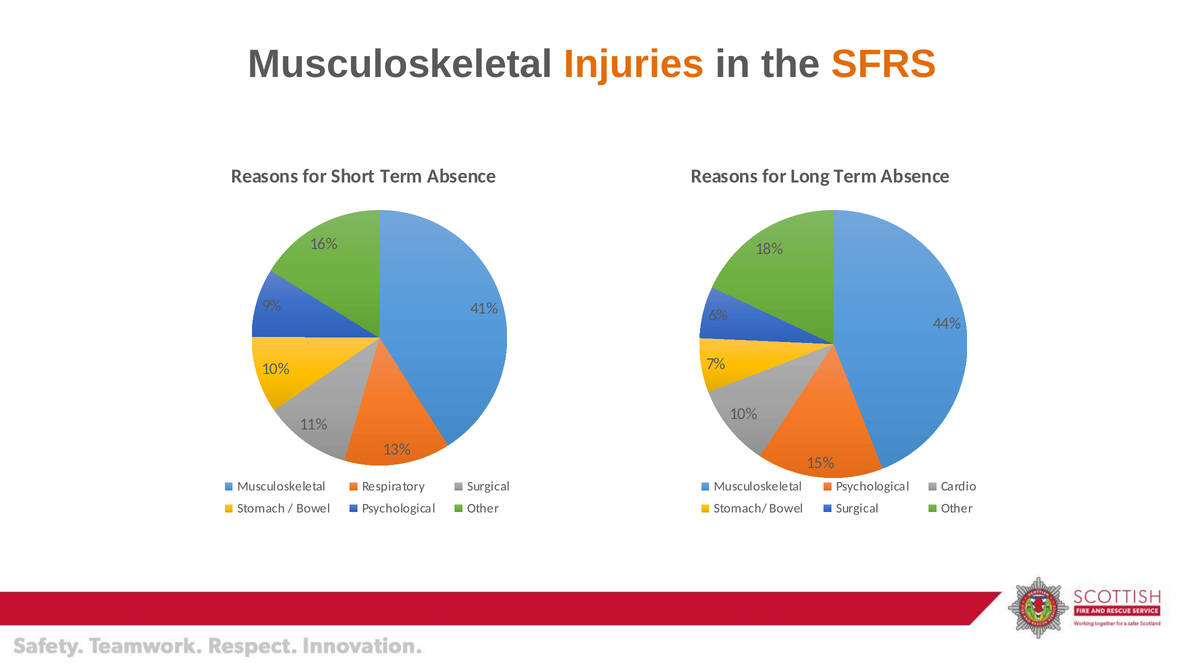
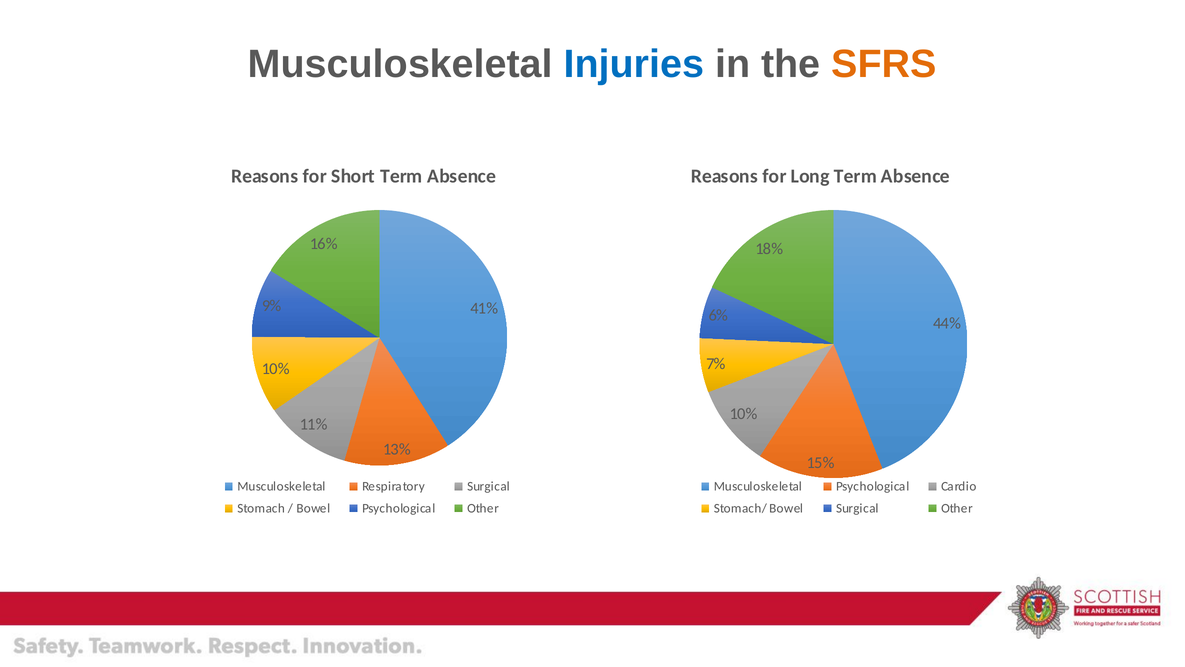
Injuries colour: orange -> blue
